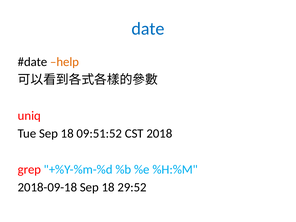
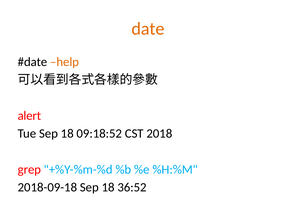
date colour: blue -> orange
uniq: uniq -> alert
09:51:52: 09:51:52 -> 09:18:52
29:52: 29:52 -> 36:52
